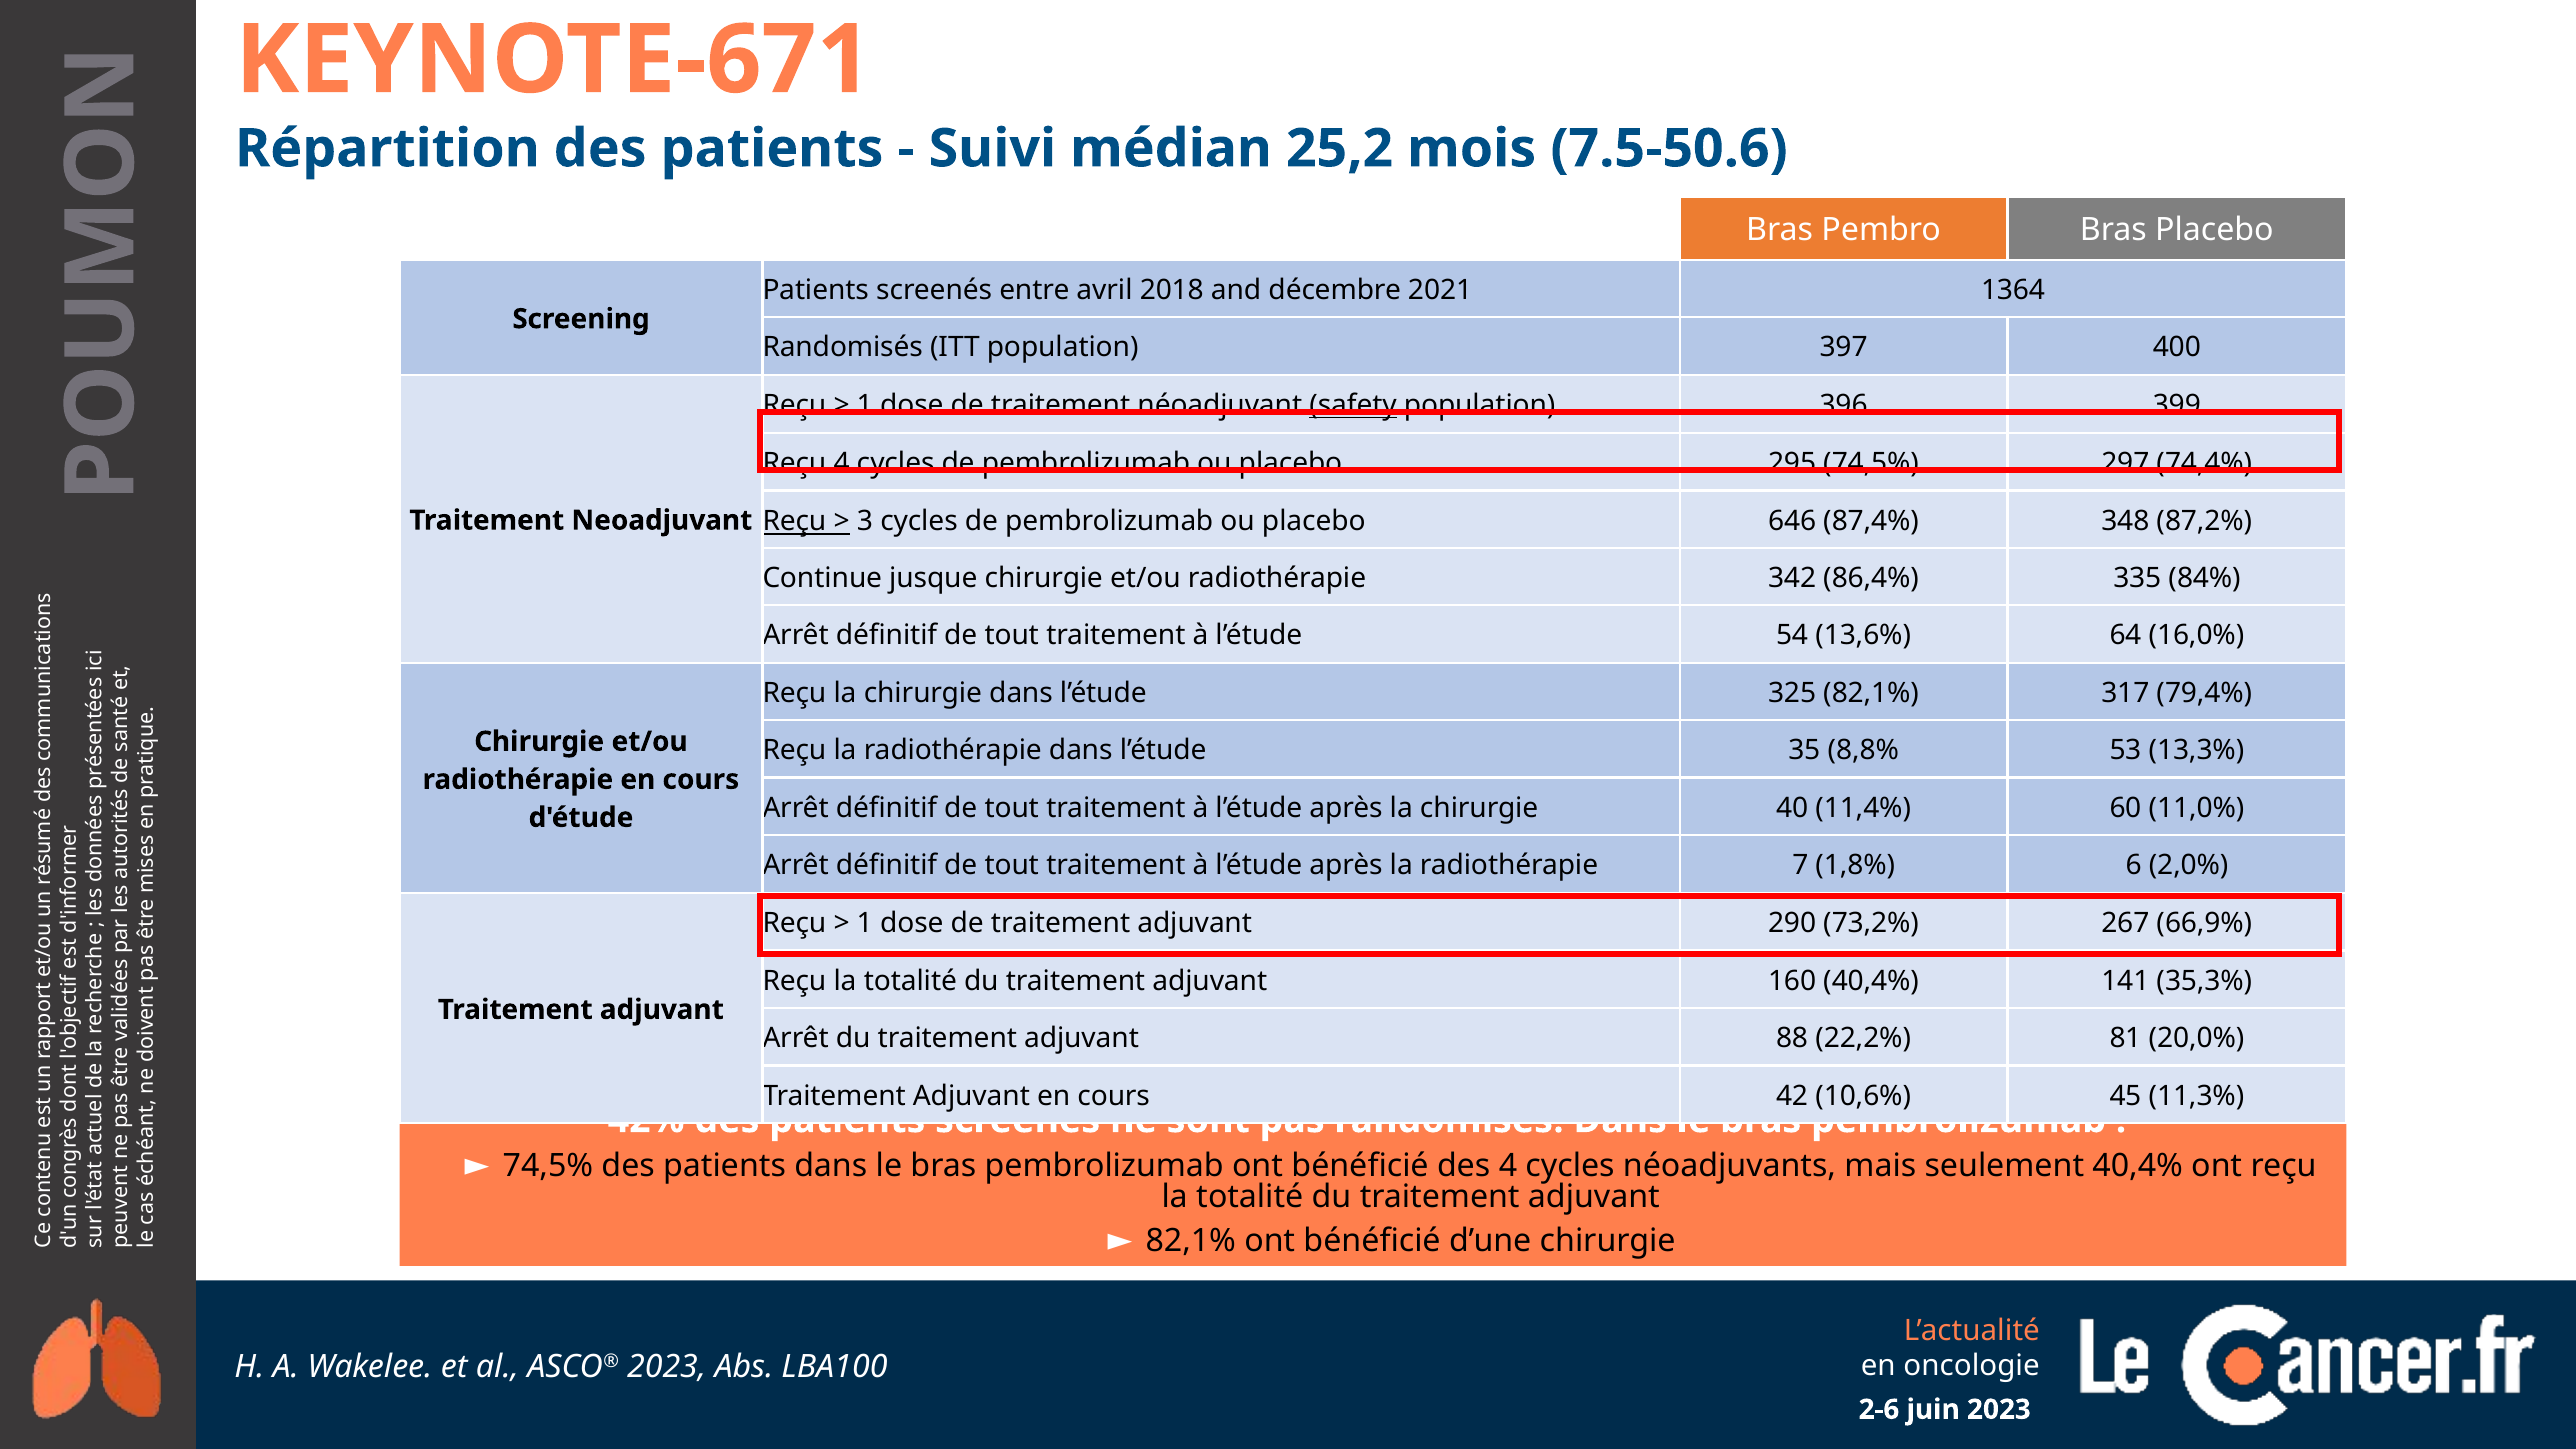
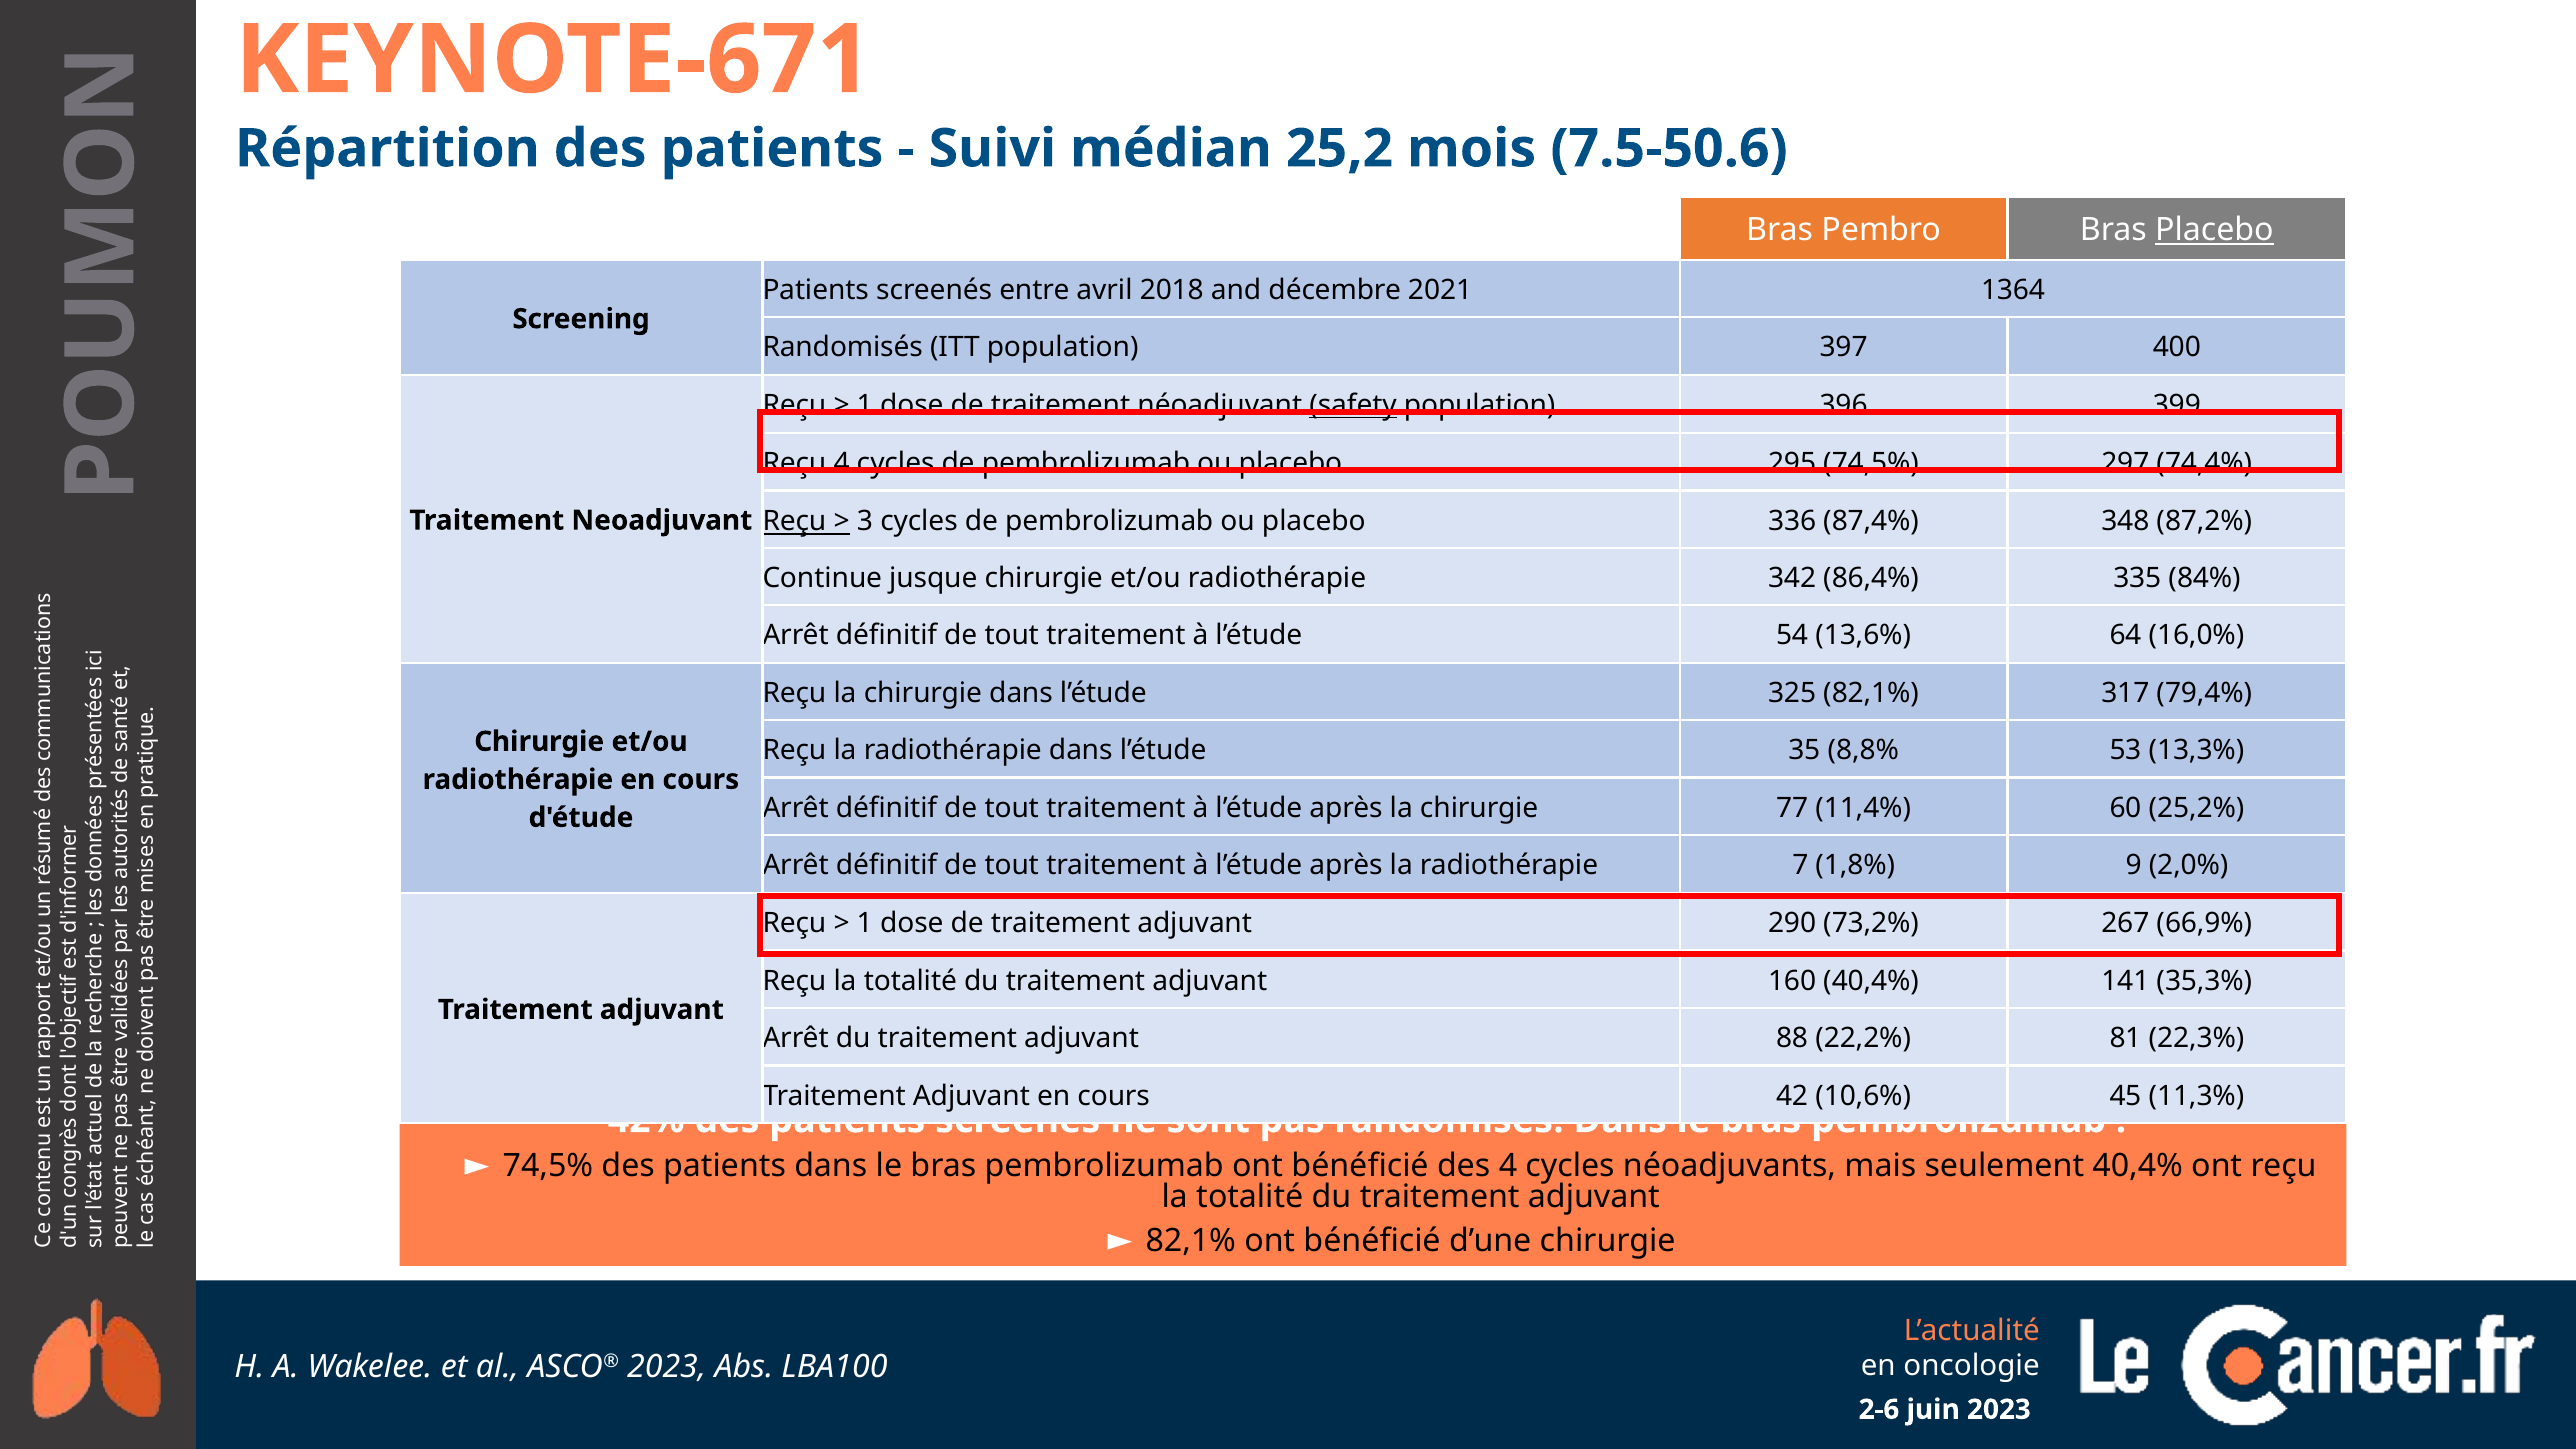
Placebo at (2214, 230) underline: none -> present
646: 646 -> 336
40: 40 -> 77
11,0%: 11,0% -> 25,2%
6: 6 -> 9
20,0%: 20,0% -> 22,3%
